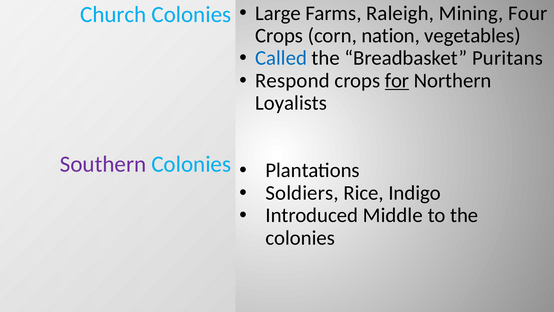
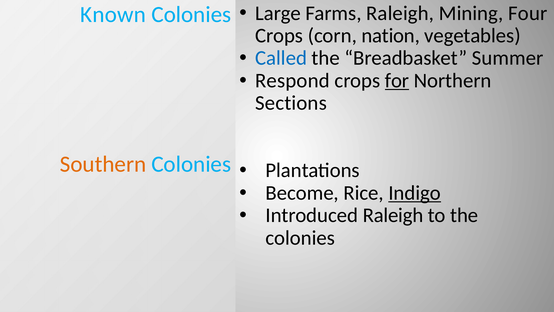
Church: Church -> Known
Puritans: Puritans -> Summer
Loyalists: Loyalists -> Sections
Southern colour: purple -> orange
Soldiers: Soldiers -> Become
Indigo underline: none -> present
Introduced Middle: Middle -> Raleigh
